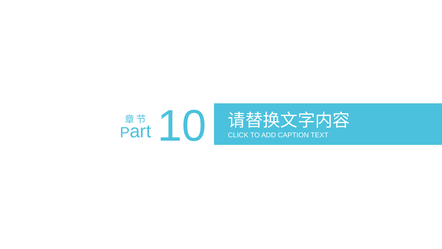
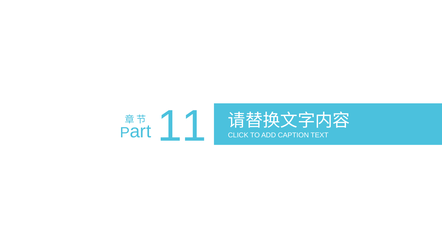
10: 10 -> 11
